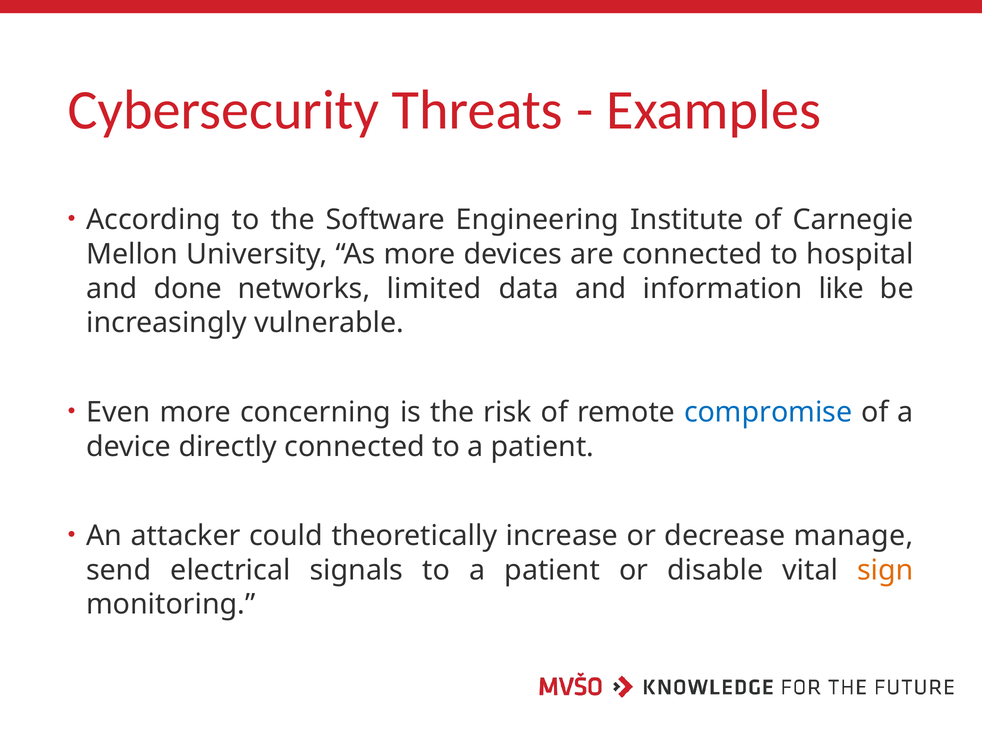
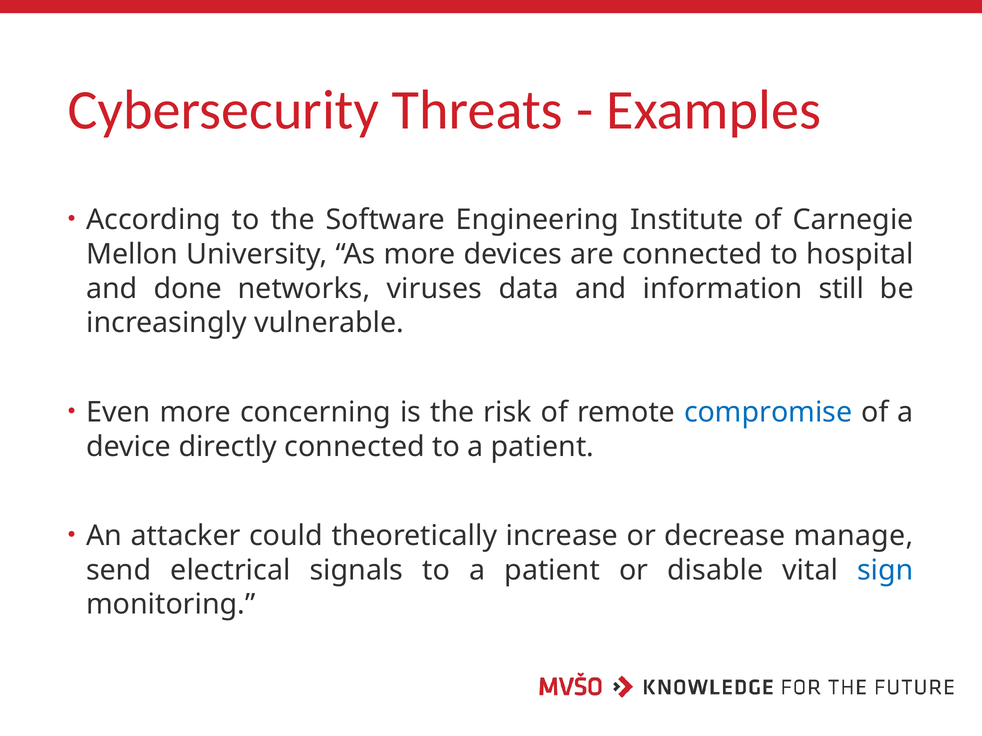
limited: limited -> viruses
like: like -> still
sign colour: orange -> blue
